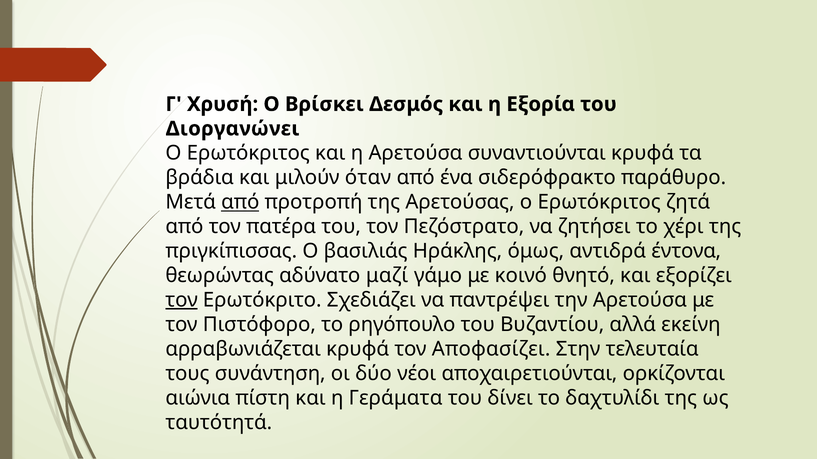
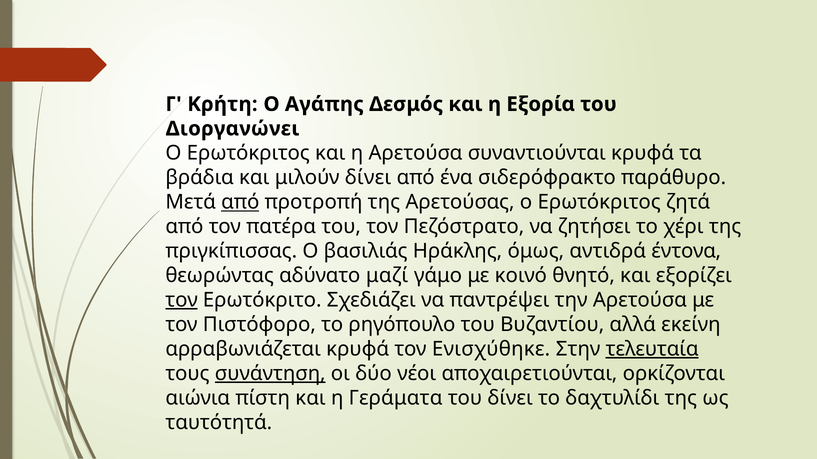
Χρυσή: Χρυσή -> Κρήτη
Βρίσκει: Βρίσκει -> Αγάπης
μιλούν όταν: όταν -> δίνει
Αποφασίζει: Αποφασίζει -> Ενισχύθηκε
τελευταία underline: none -> present
συνάντηση underline: none -> present
